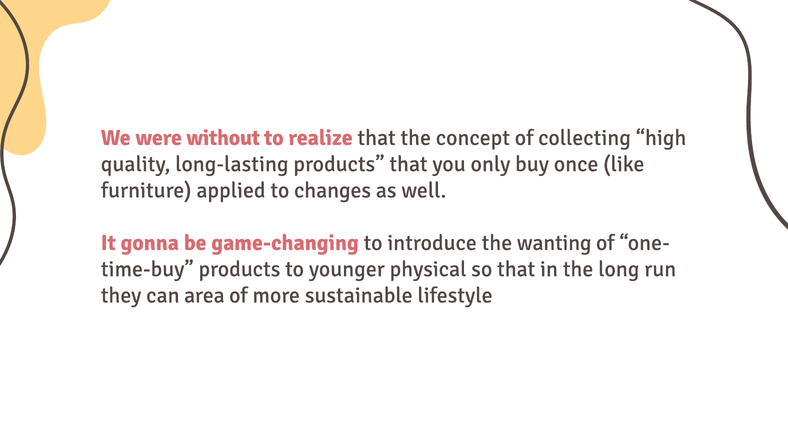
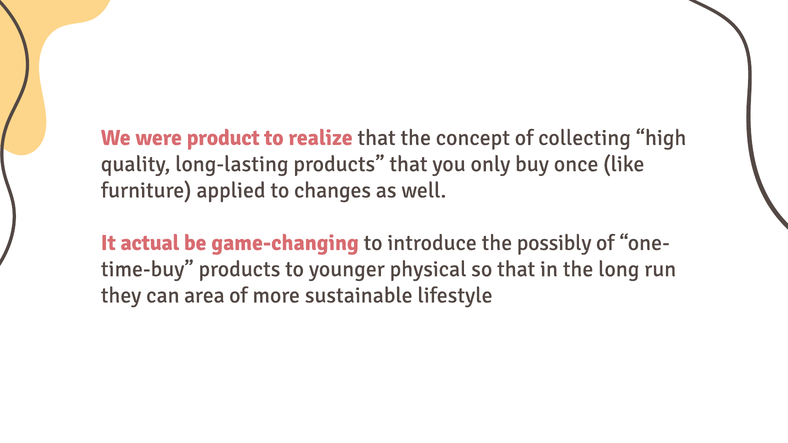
without: without -> product
gonna: gonna -> actual
wanting: wanting -> possibly
